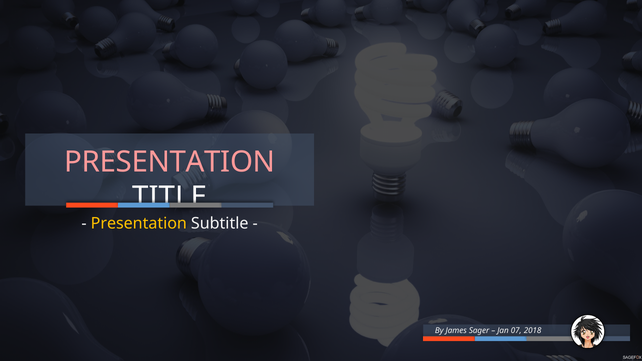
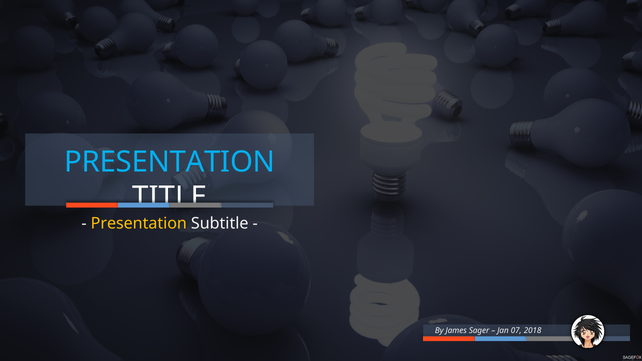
PRESENTATION at (170, 162) colour: pink -> light blue
